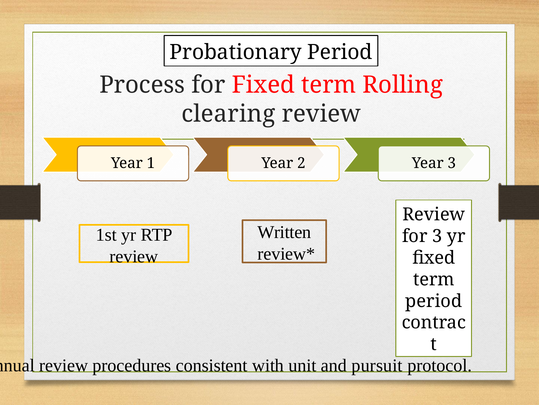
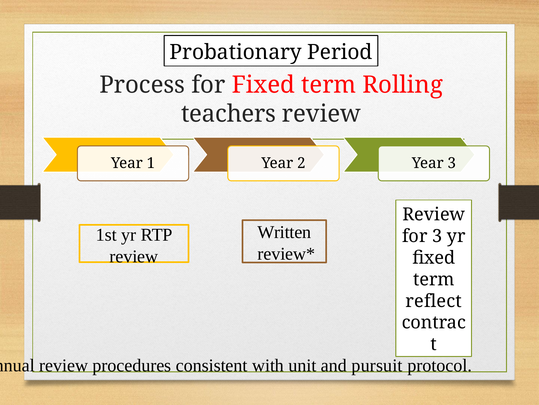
clearing: clearing -> teachers
period at (434, 301): period -> reflect
